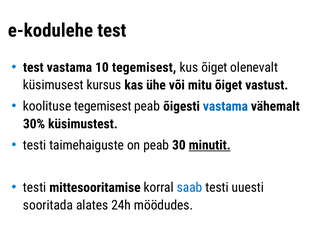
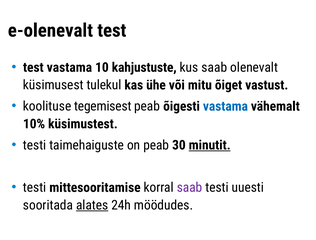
e-kodulehe: e-kodulehe -> e-olenevalt
10 tegemisest: tegemisest -> kahjustuste
kus õiget: õiget -> saab
kursus: kursus -> tulekul
30%: 30% -> 10%
saab at (190, 188) colour: blue -> purple
alates underline: none -> present
